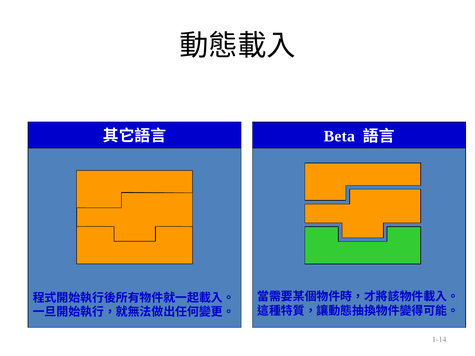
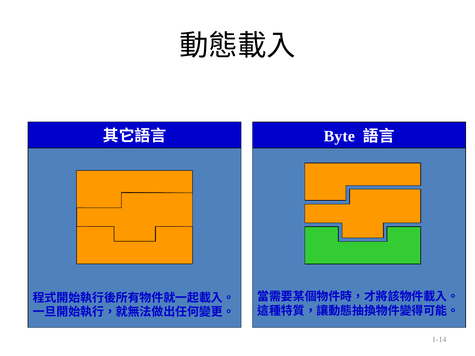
Beta: Beta -> Byte
